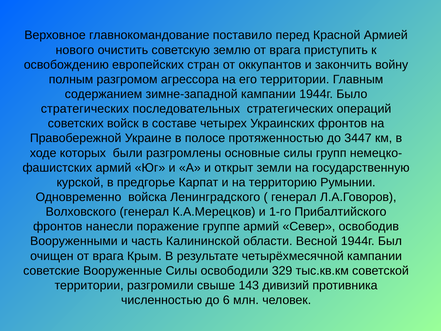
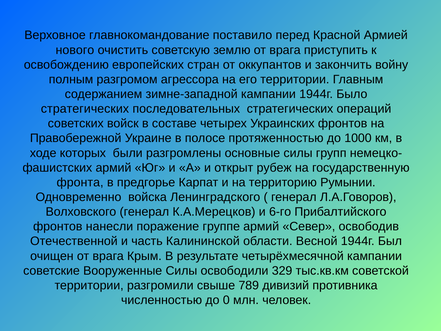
3447: 3447 -> 1000
земли: земли -> рубеж
курской: курской -> фронта
1-го: 1-го -> 6-го
Вооруженными: Вооруженными -> Отечественной
143: 143 -> 789
6: 6 -> 0
